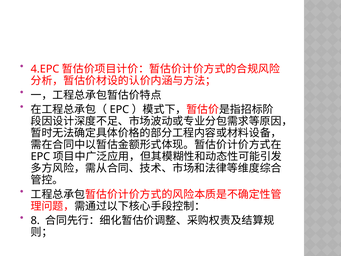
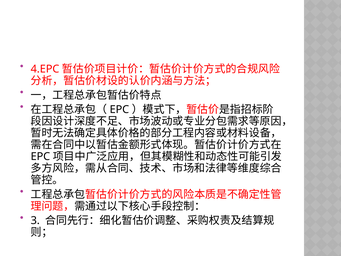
8: 8 -> 3
